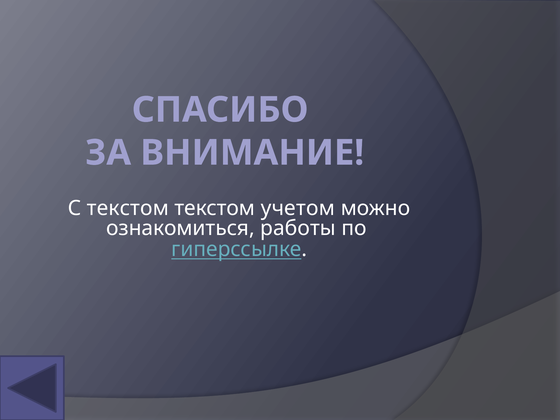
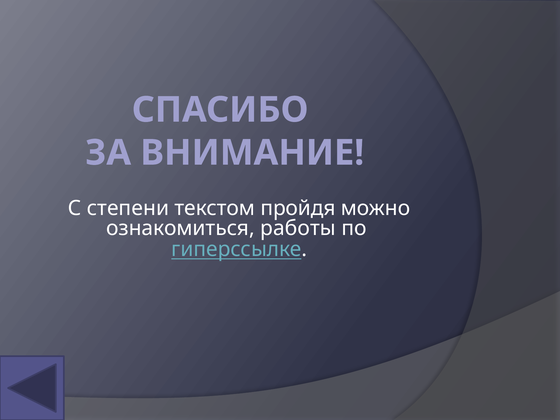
С текстом: текстом -> степени
учетом: учетом -> пройдя
